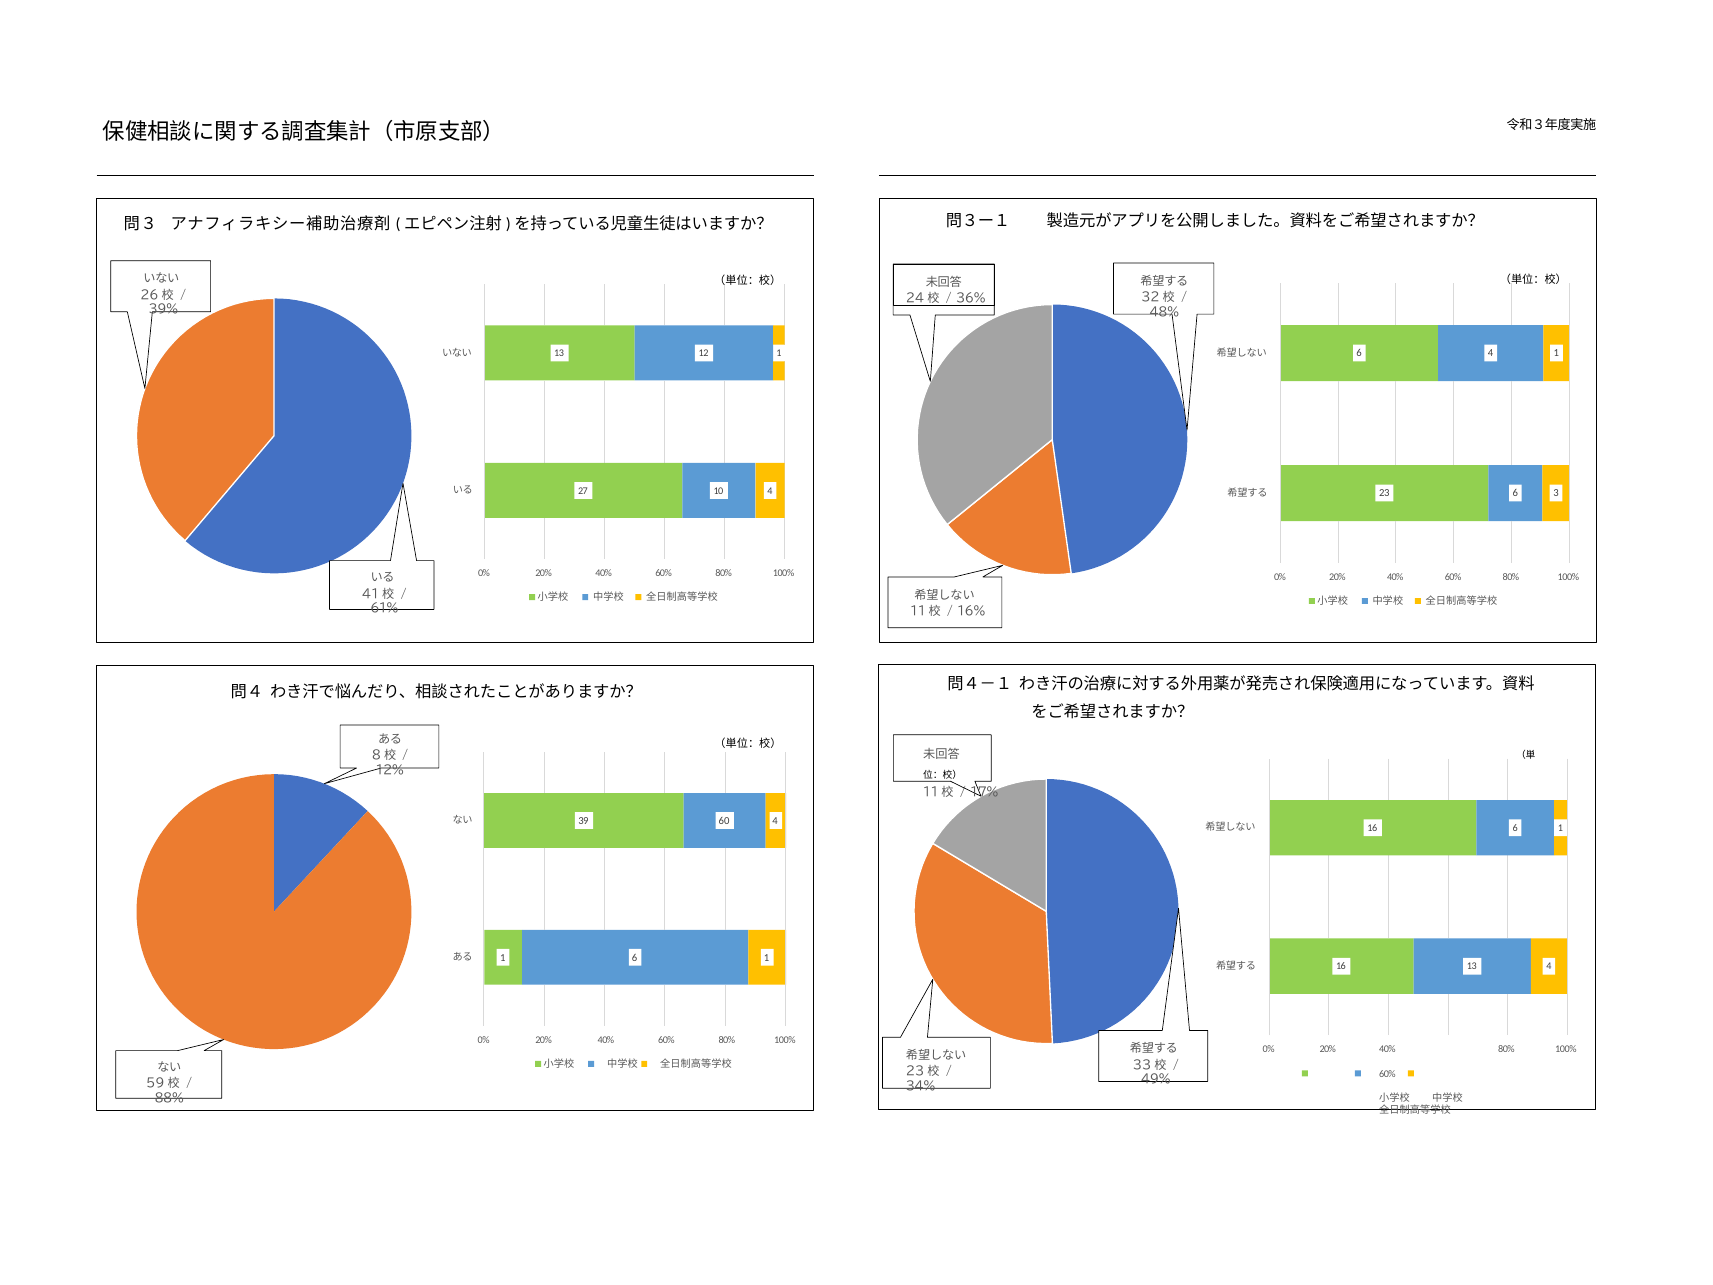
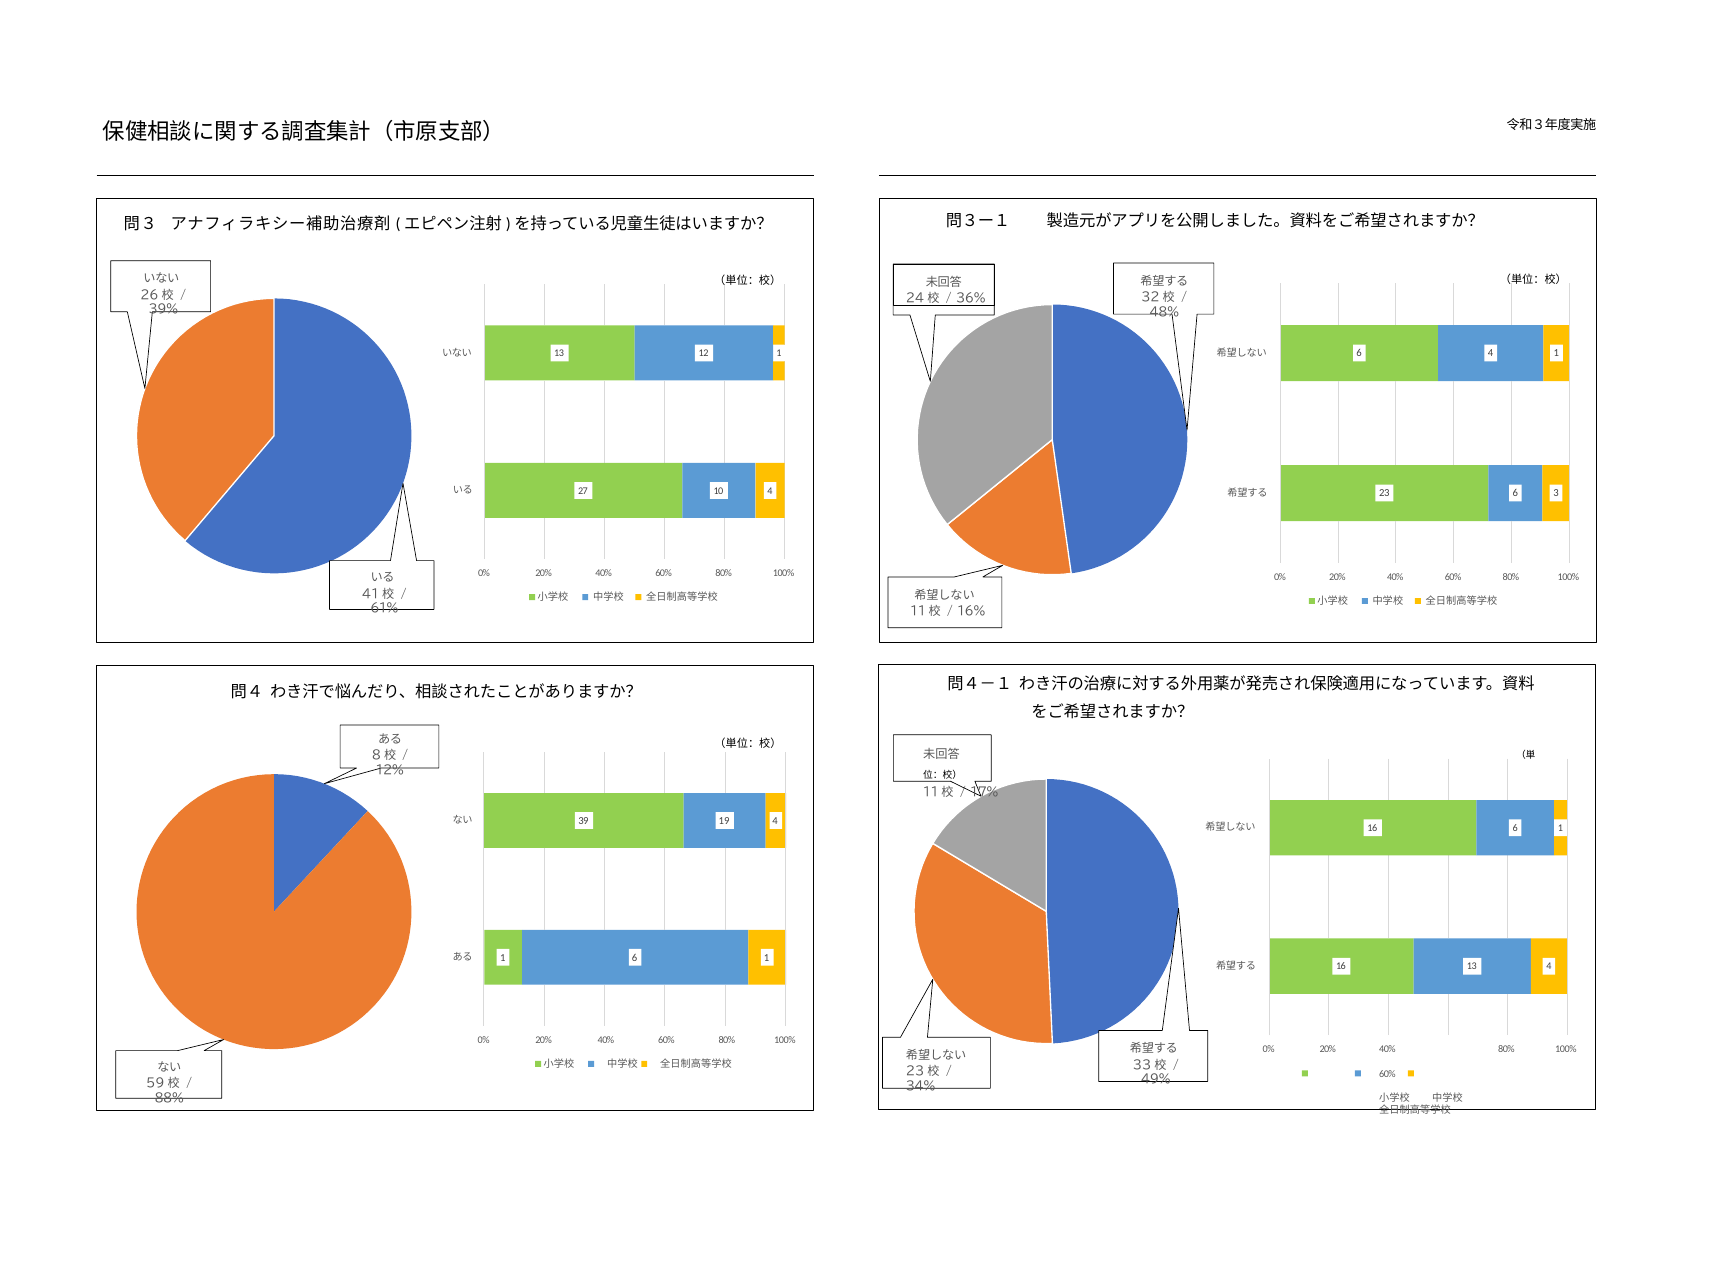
60: 60 -> 19
